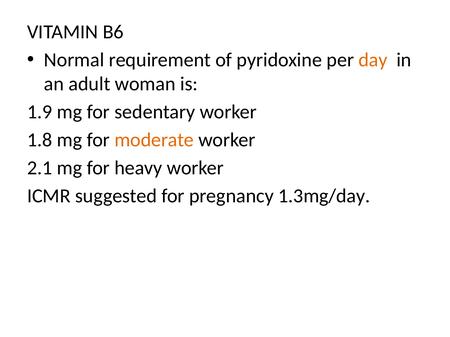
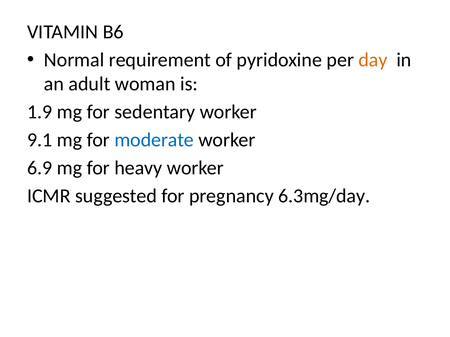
1.8: 1.8 -> 9.1
moderate colour: orange -> blue
2.1: 2.1 -> 6.9
1.3mg/day: 1.3mg/day -> 6.3mg/day
